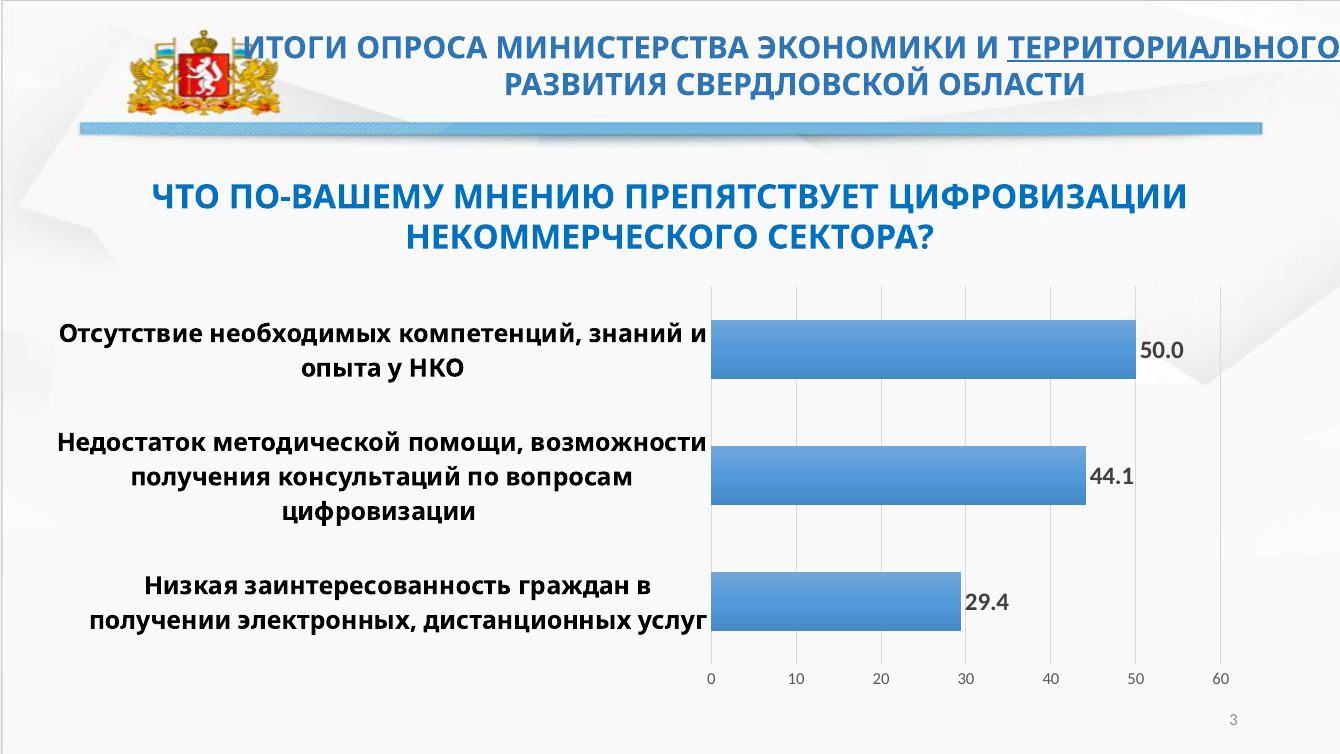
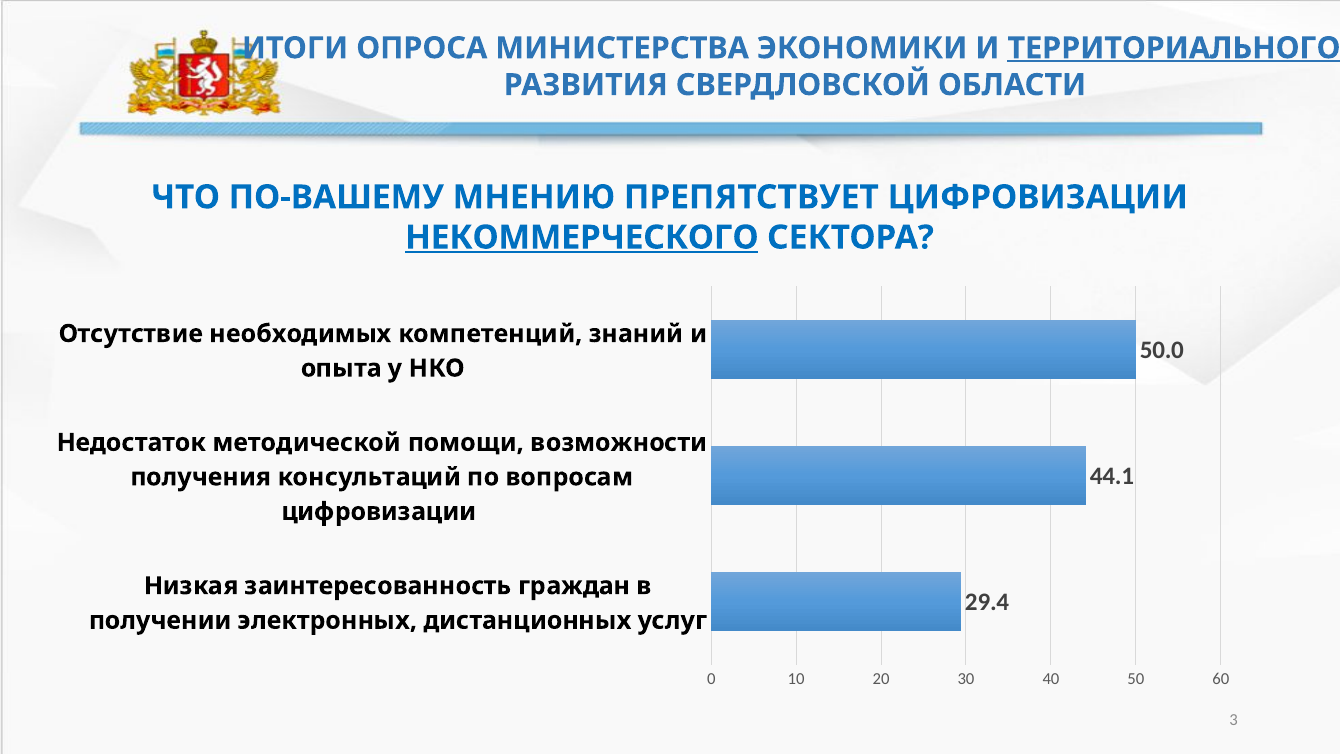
НЕКОММЕРЧЕСКОГО underline: none -> present
